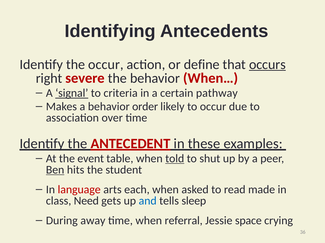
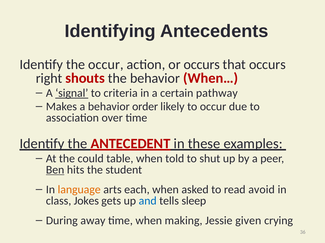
or define: define -> occurs
occurs at (267, 65) underline: present -> none
severe: severe -> shouts
event: event -> could
told underline: present -> none
language colour: red -> orange
made: made -> avoid
Need: Need -> Jokes
referral: referral -> making
space: space -> given
